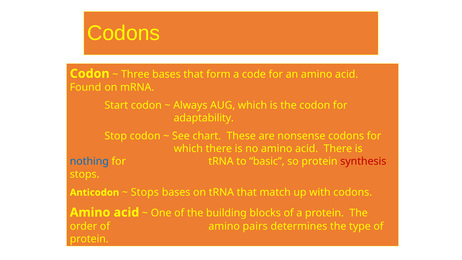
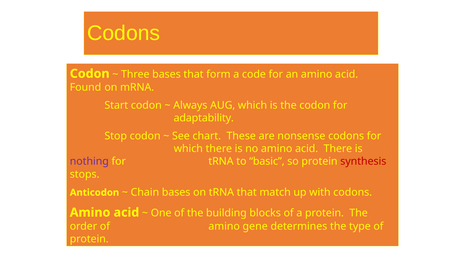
nothing colour: blue -> purple
Stops at (145, 192): Stops -> Chain
pairs: pairs -> gene
